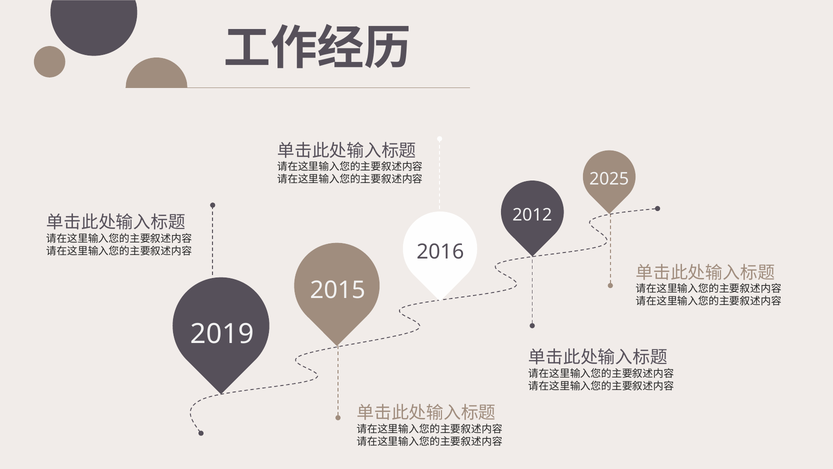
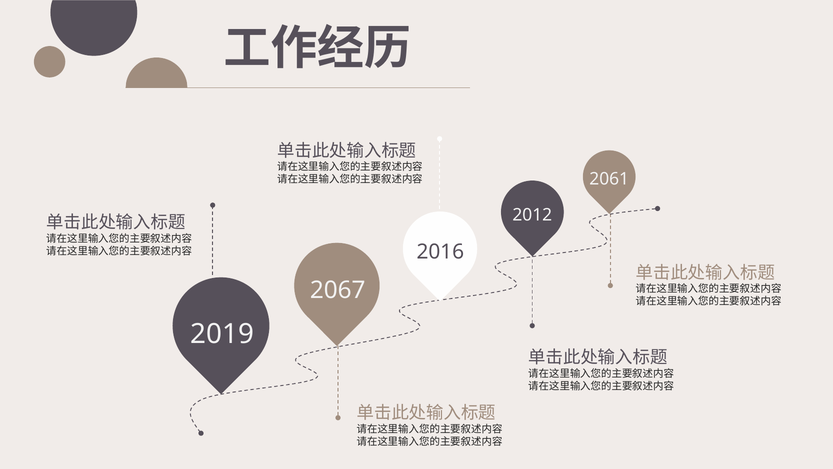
2025: 2025 -> 2061
2015: 2015 -> 2067
